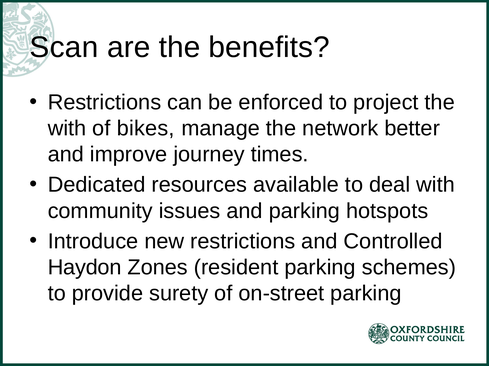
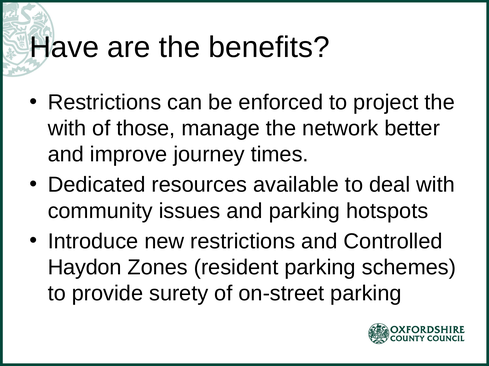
Scan: Scan -> Have
bikes: bikes -> those
